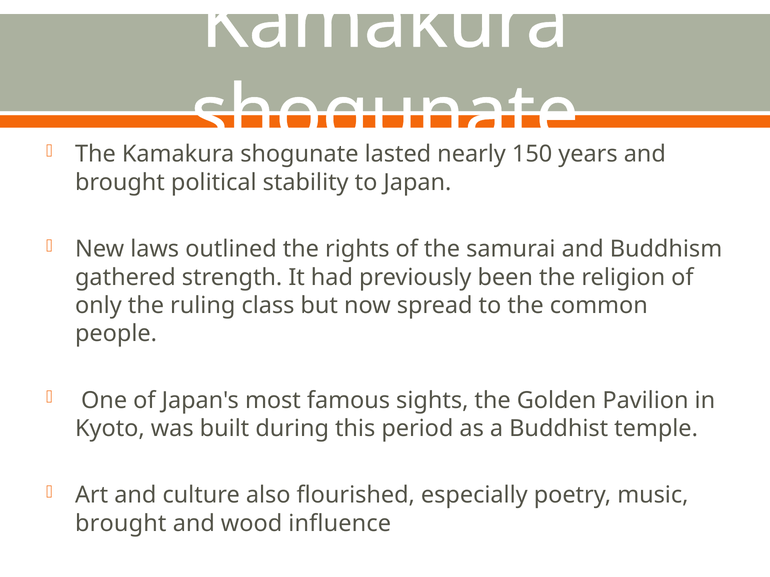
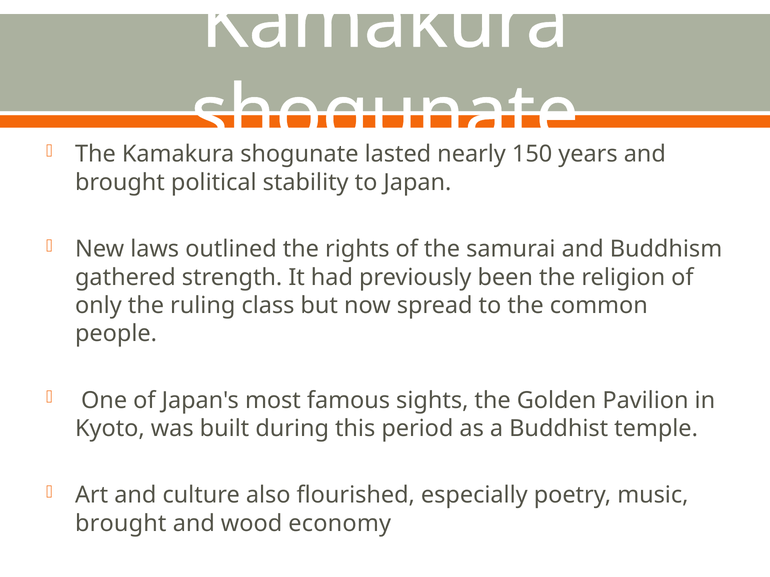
influence: influence -> economy
